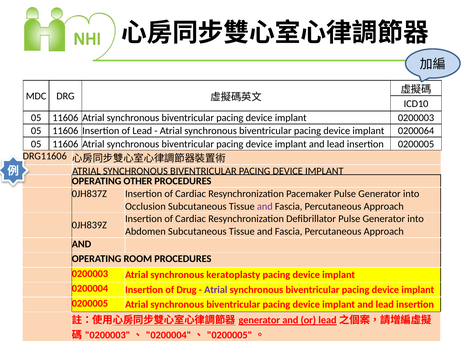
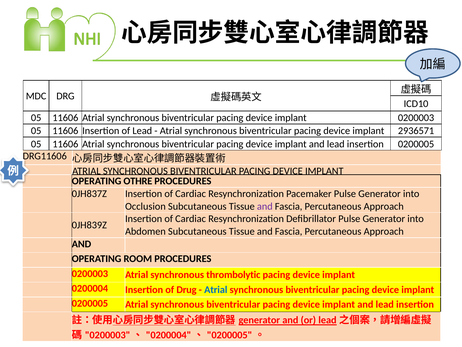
0200064: 0200064 -> 2936571
OTHER: OTHER -> OTHRE
keratoplasty: keratoplasty -> thrombolytic
Atrial at (216, 289) colour: purple -> blue
